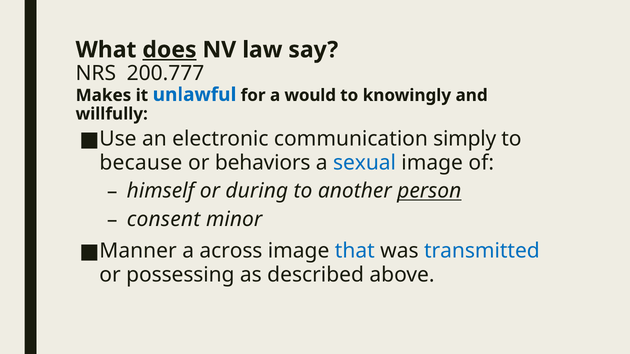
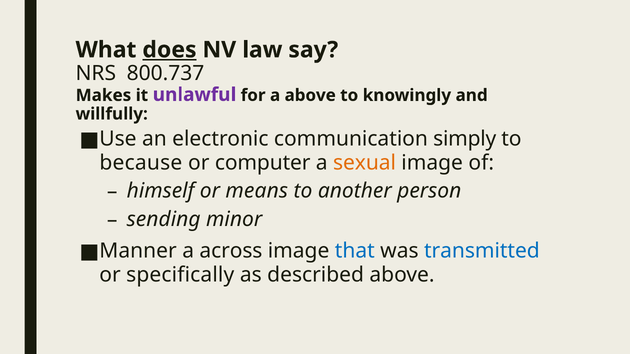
200.777: 200.777 -> 800.737
unlawful colour: blue -> purple
a would: would -> above
behaviors: behaviors -> computer
sexual colour: blue -> orange
during: during -> means
person underline: present -> none
consent: consent -> sending
possessing: possessing -> specifically
